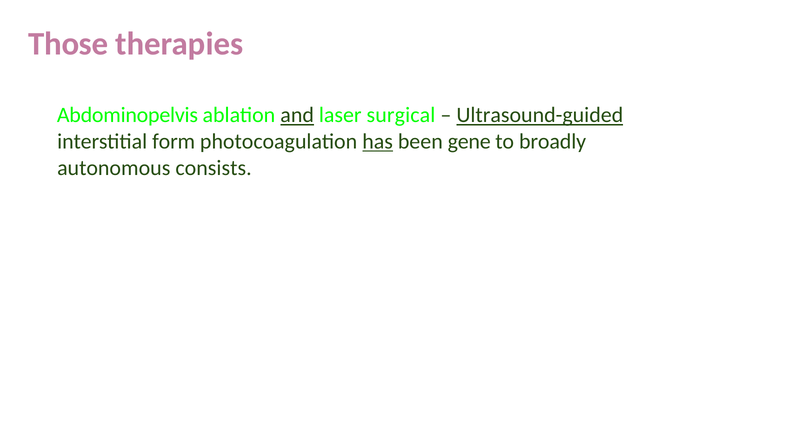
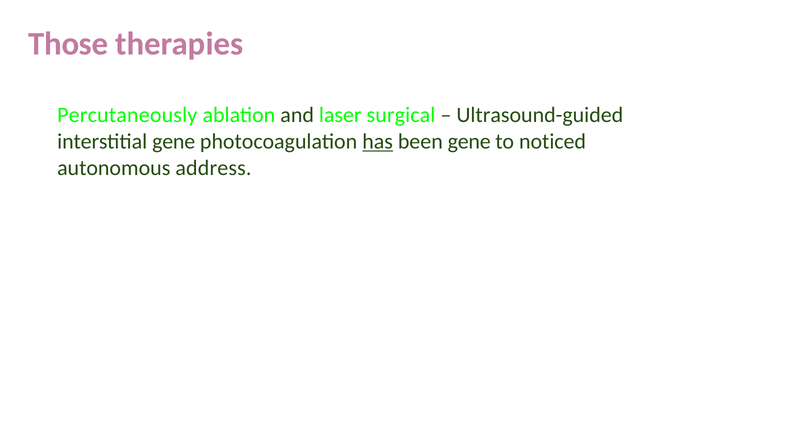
Abdominopelvis: Abdominopelvis -> Percutaneously
and underline: present -> none
Ultrasound-guided underline: present -> none
interstitial form: form -> gene
broadly: broadly -> noticed
consists: consists -> address
